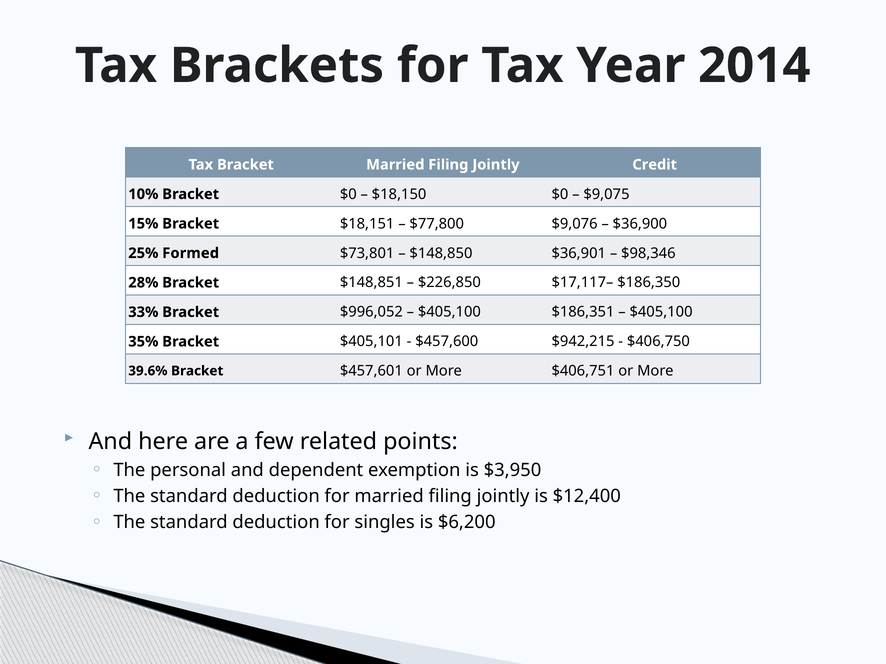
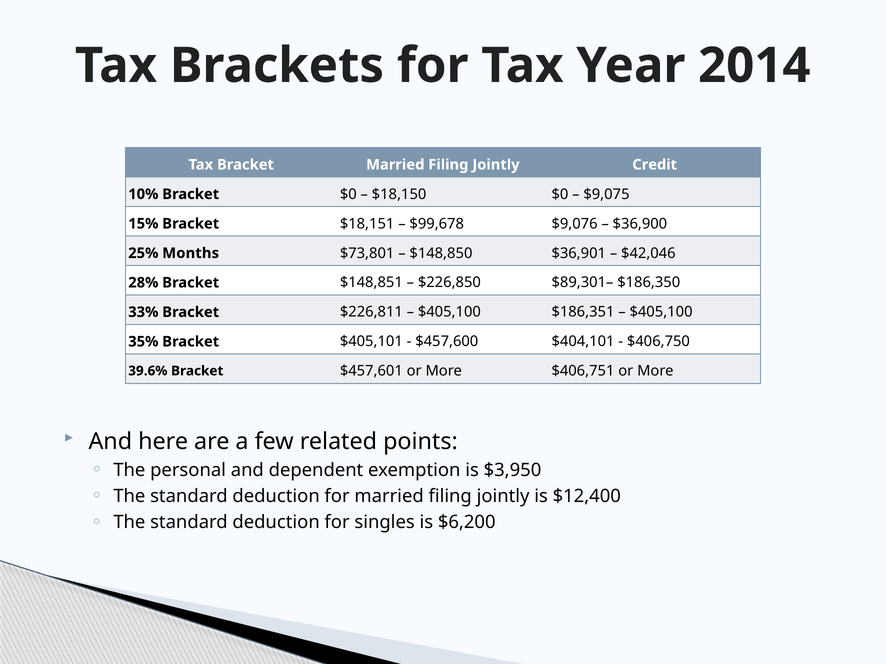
$77,800: $77,800 -> $99,678
Formed: Formed -> Months
$98,346: $98,346 -> $42,046
$17,117–: $17,117– -> $89,301–
$996,052: $996,052 -> $226,811
$942,215: $942,215 -> $404,101
